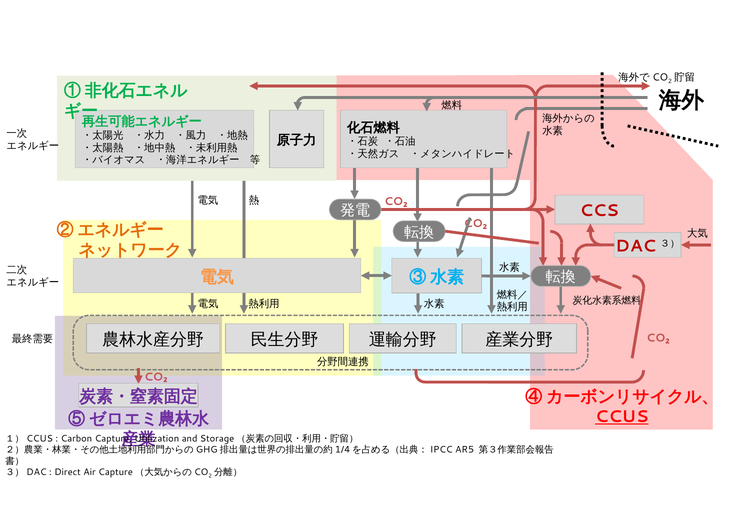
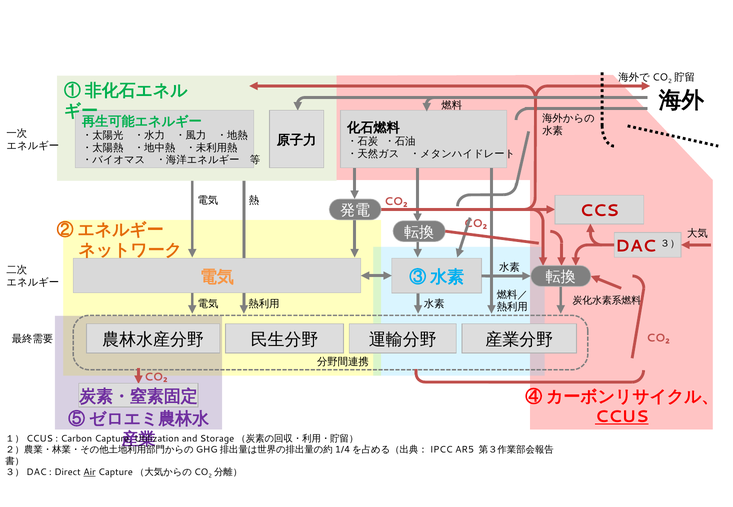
Air underline: none -> present
